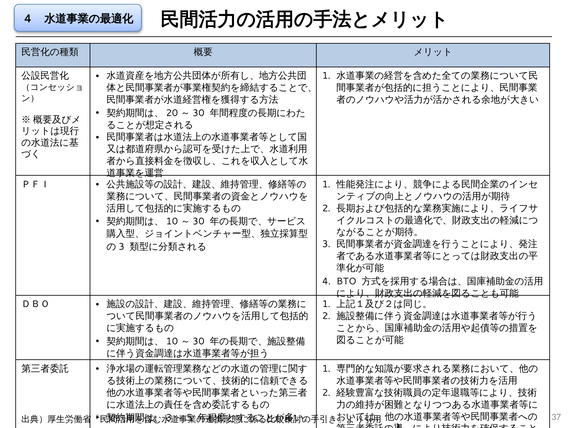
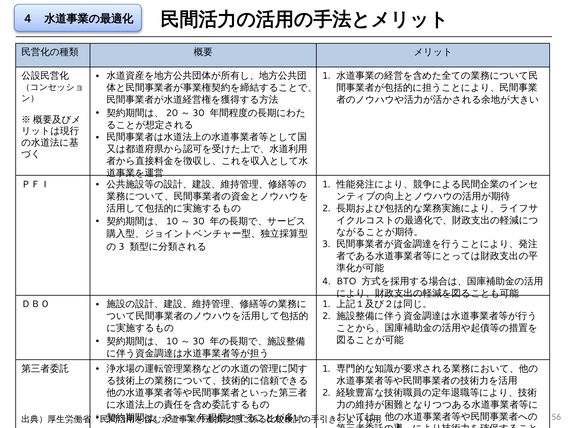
37: 37 -> 56
